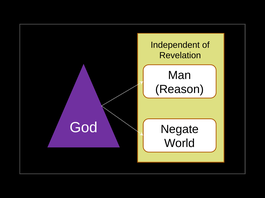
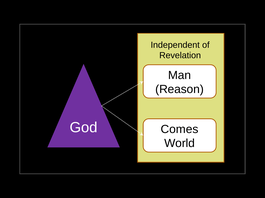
Negate: Negate -> Comes
